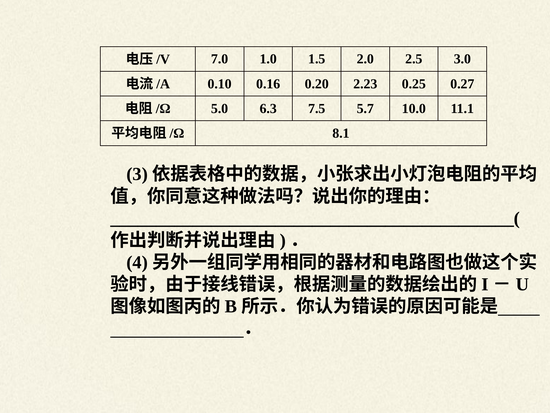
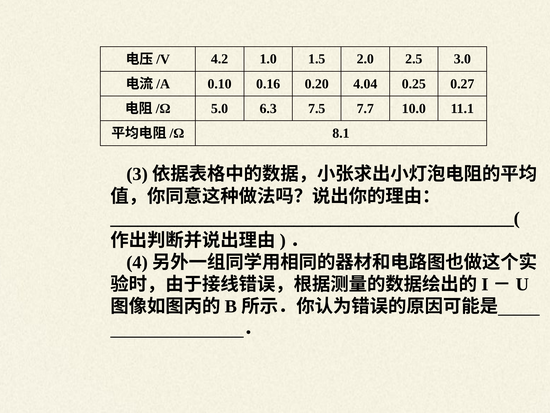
7.0: 7.0 -> 4.2
2.23: 2.23 -> 4.04
5.7: 5.7 -> 7.7
